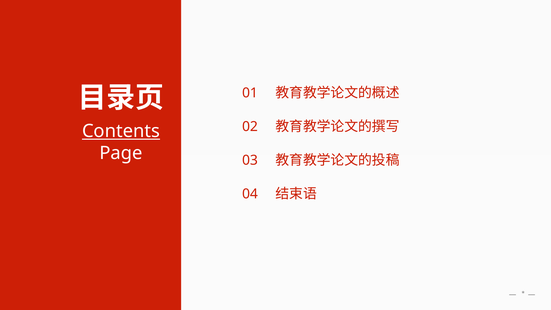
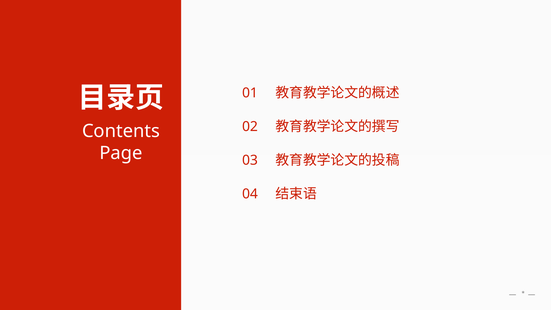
Contents underline: present -> none
